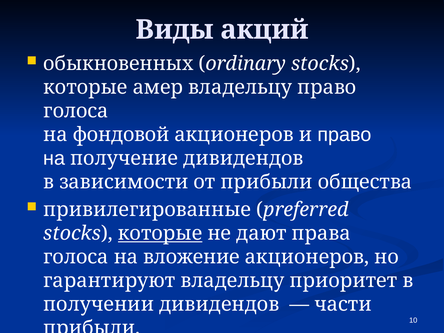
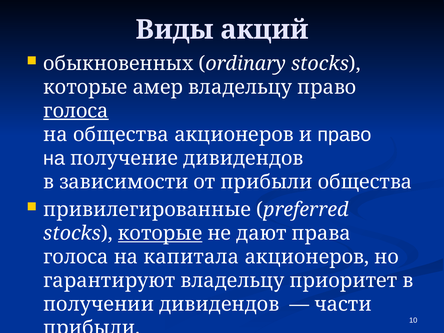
голоса at (76, 111) underline: none -> present
на фондовой: фондовой -> общества
вложение: вложение -> капитала
